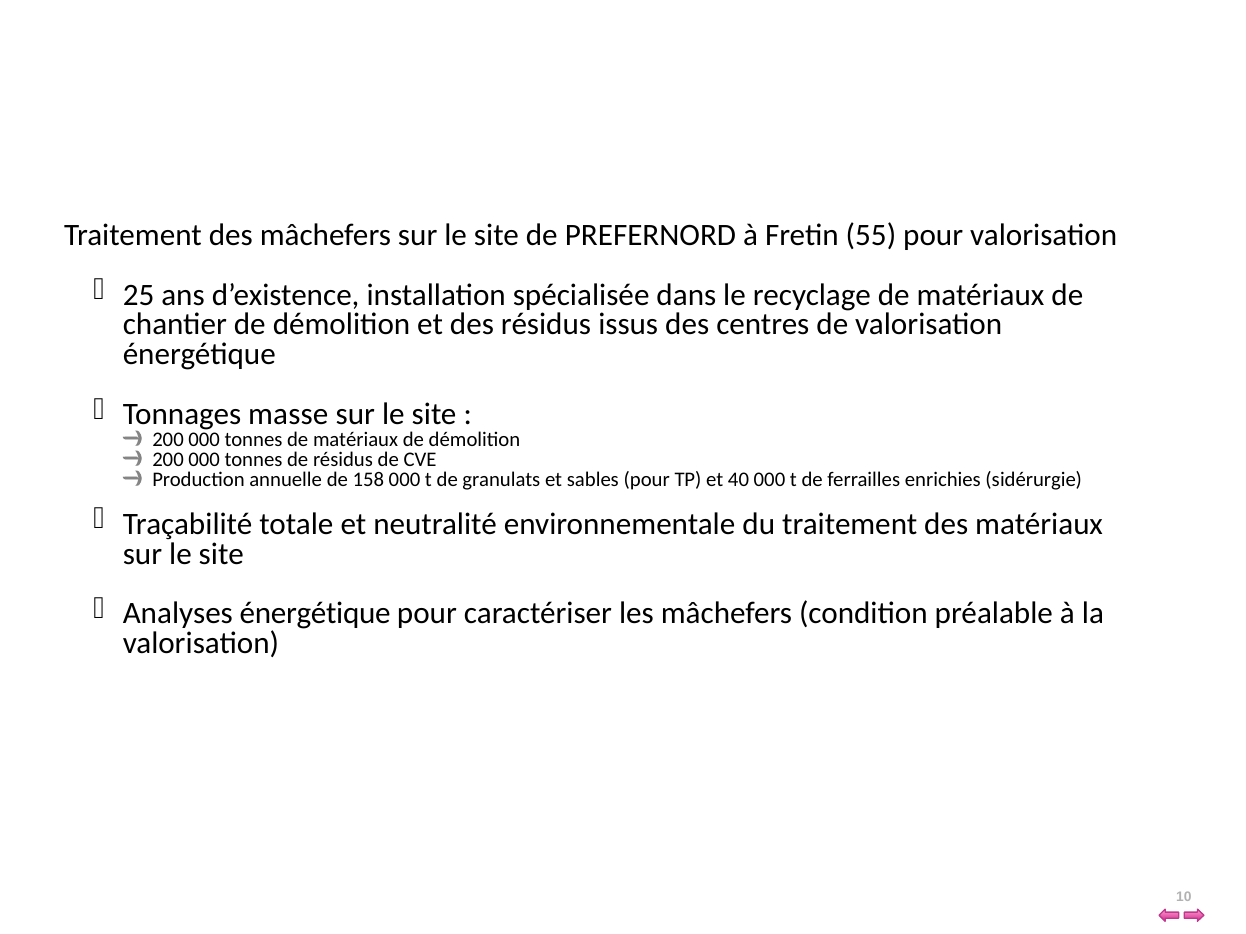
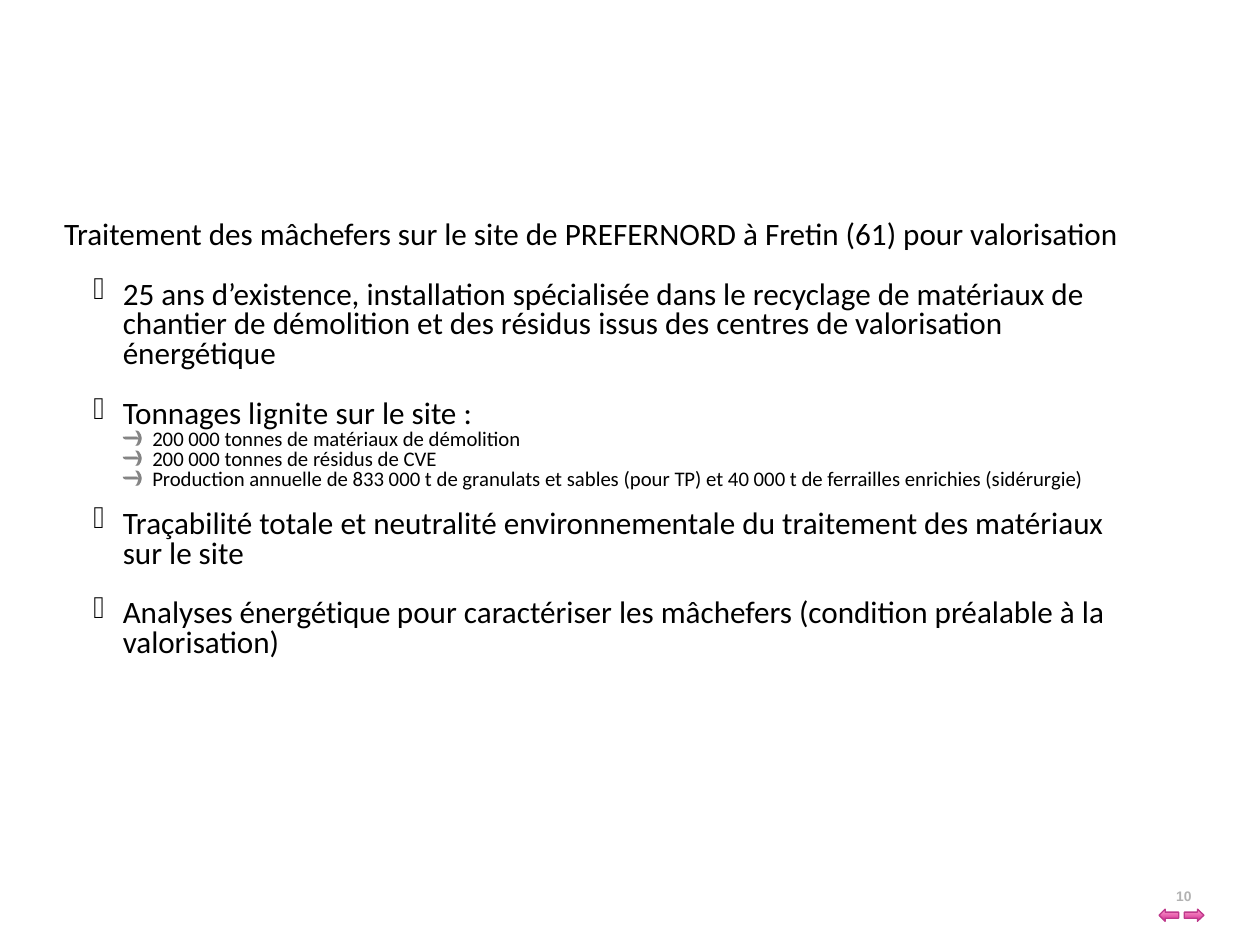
55: 55 -> 61
masse: masse -> lignite
158: 158 -> 833
